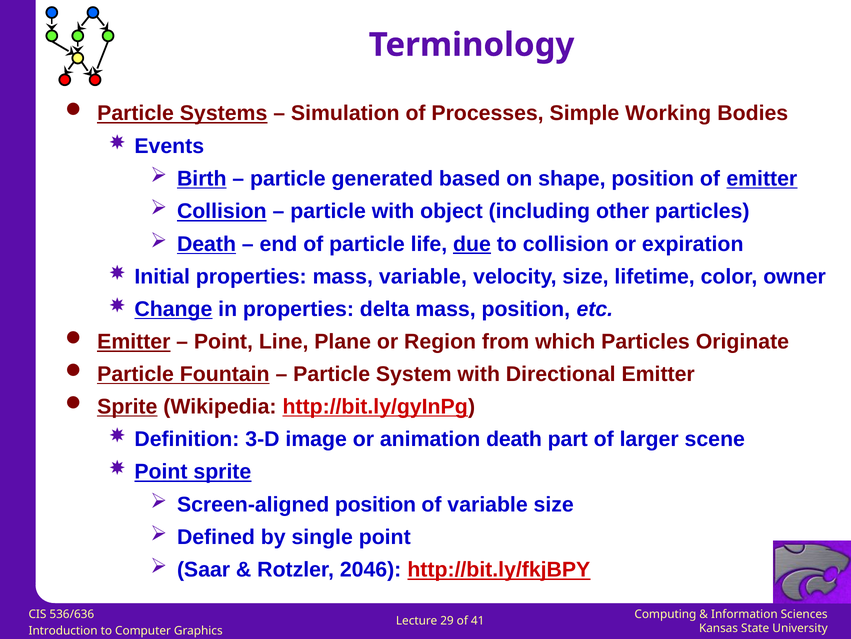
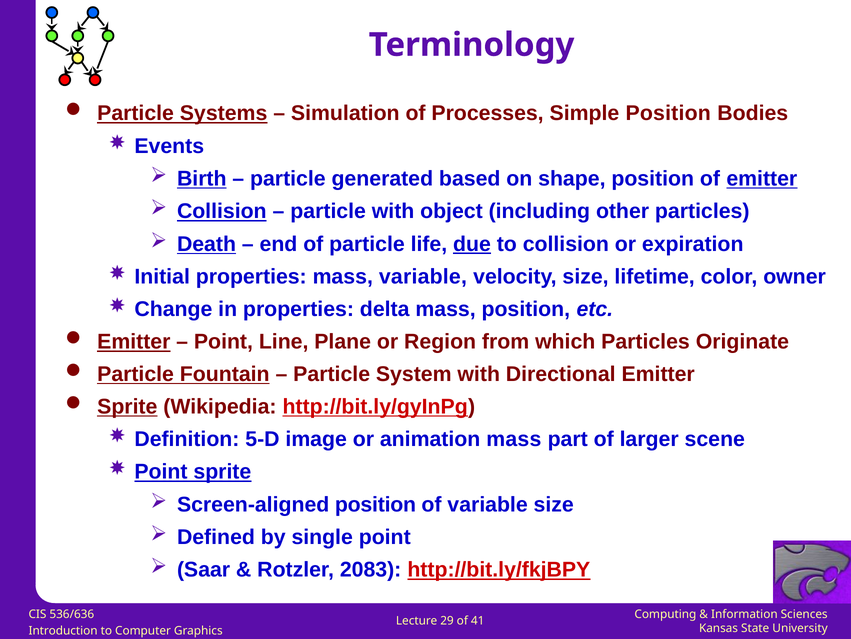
Simple Working: Working -> Position
Change underline: present -> none
3-D: 3-D -> 5-D
animation death: death -> mass
2046: 2046 -> 2083
